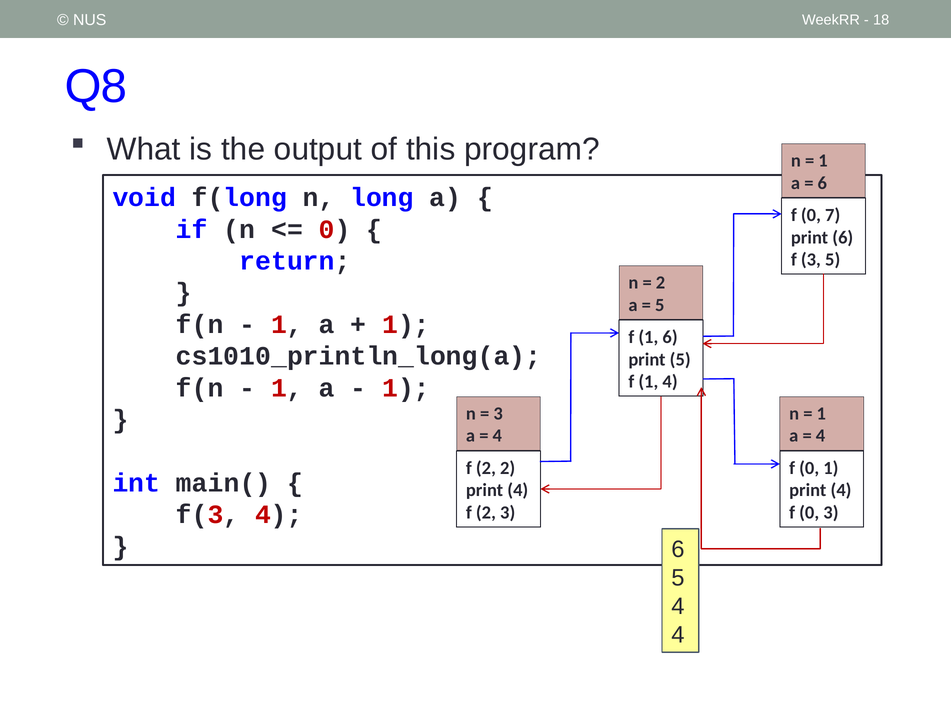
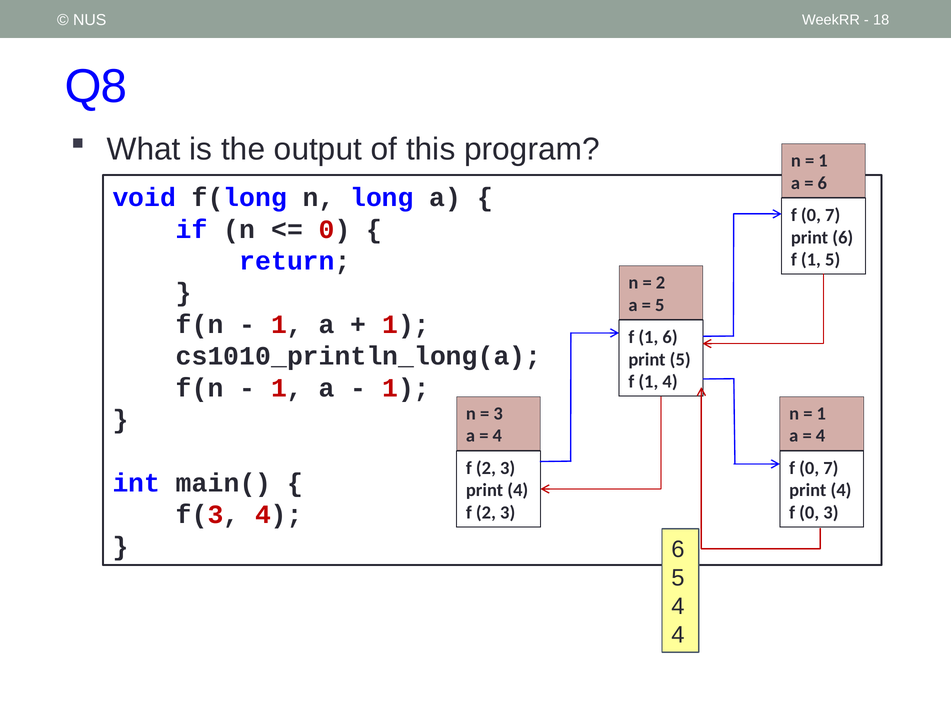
3 at (811, 260): 3 -> 1
2 at (508, 468): 2 -> 3
1 at (831, 468): 1 -> 7
